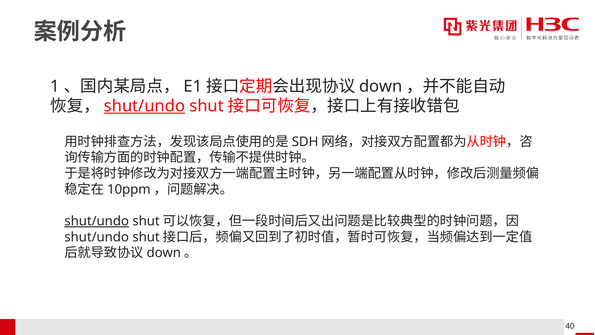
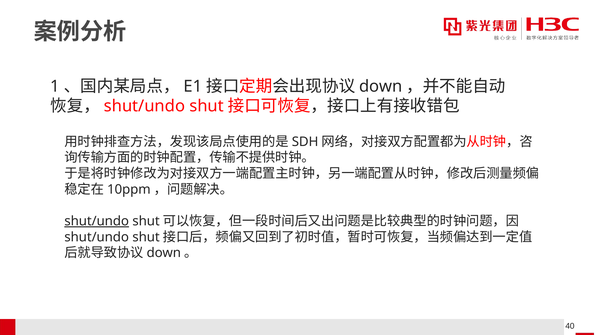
shut/undo at (145, 106) underline: present -> none
